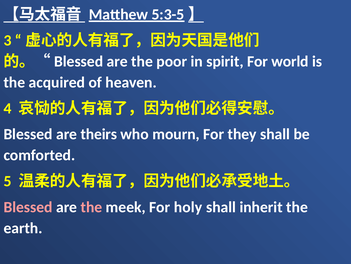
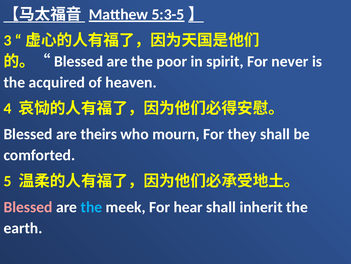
world: world -> never
the at (91, 207) colour: pink -> light blue
holy: holy -> hear
